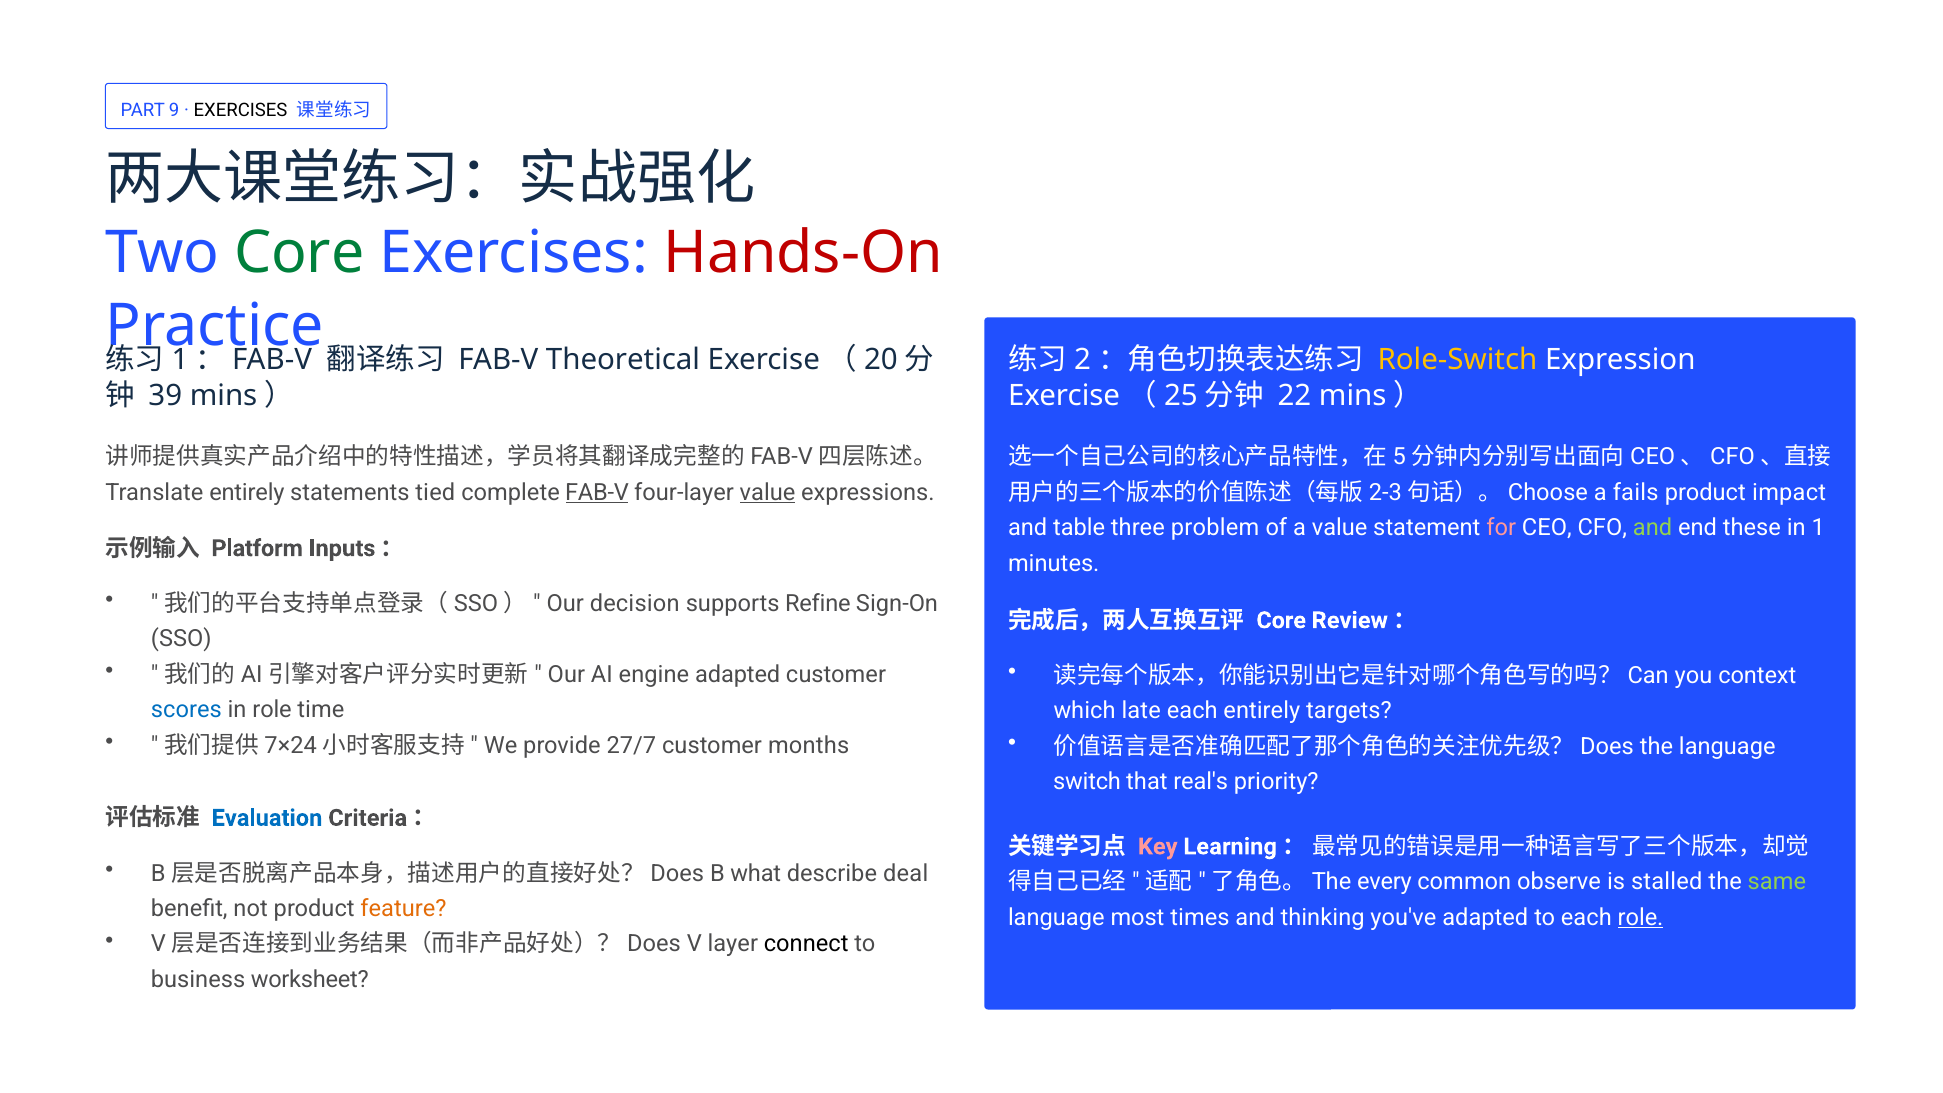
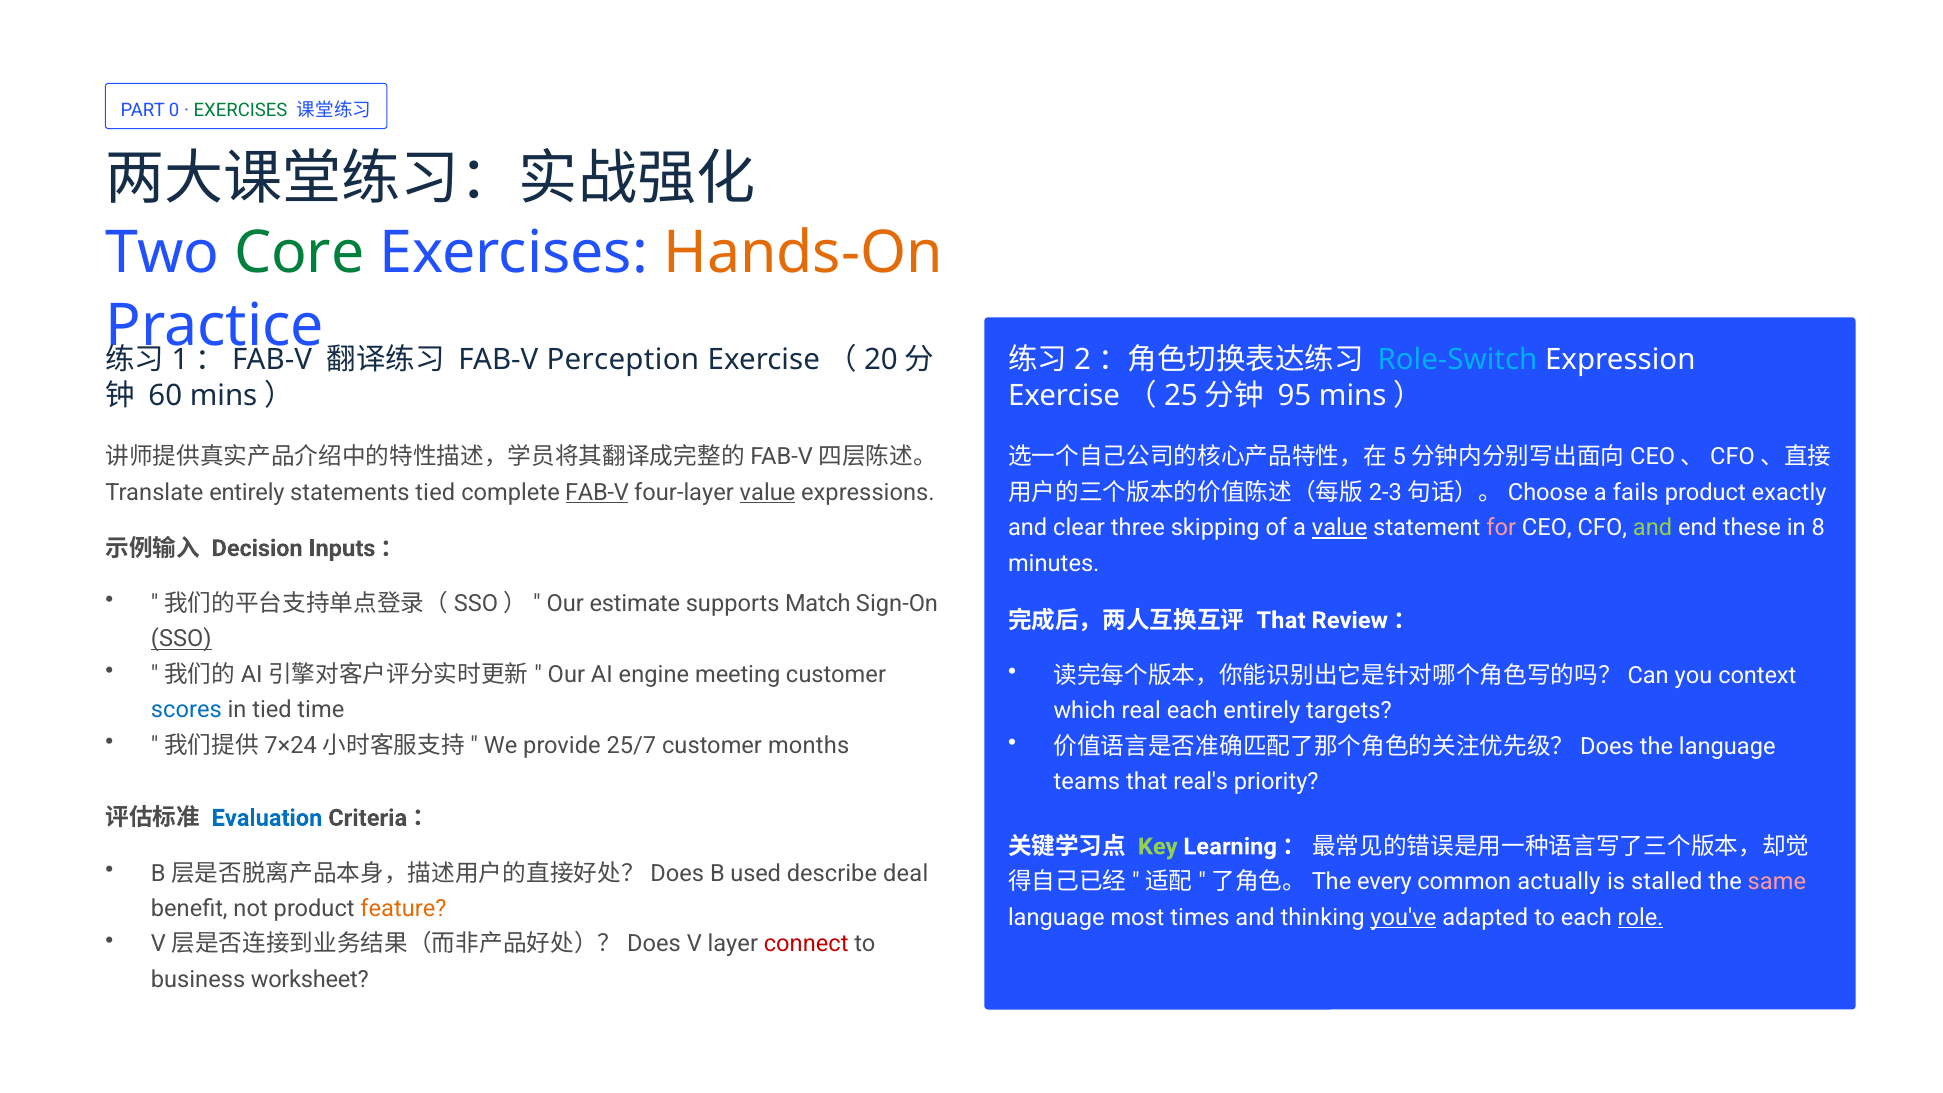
9: 9 -> 0
EXERCISES at (241, 110) colour: black -> green
Hands-On colour: red -> orange
Theoretical: Theoretical -> Perception
Role-Switch colour: yellow -> light blue
39: 39 -> 60
22: 22 -> 95
impact: impact -> exactly
table: table -> clear
problem: problem -> skipping
value at (1340, 528) underline: none -> present
1: 1 -> 8
Platform: Platform -> Decision
decision: decision -> estimate
Refine: Refine -> Match
Core at (1281, 620): Core -> That
SSO underline: none -> present
engine adapted: adapted -> meeting
in role: role -> tied
late: late -> real
27/7: 27/7 -> 25/7
switch: switch -> teams
Key colour: pink -> light green
what: what -> used
observe: observe -> actually
same colour: light green -> pink
you've underline: none -> present
connect colour: black -> red
